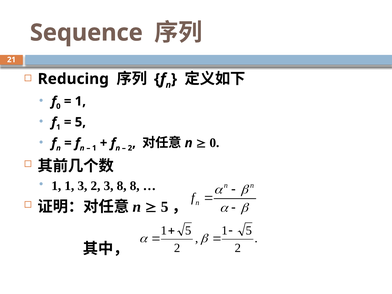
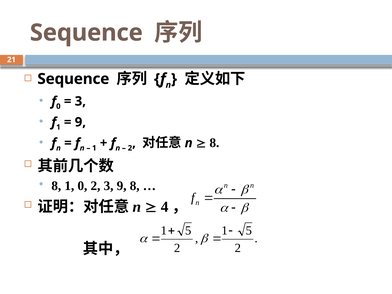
Reducing at (73, 79): Reducing -> Sequence
1 at (80, 101): 1 -> 3
5 at (80, 122): 5 -> 9
0 at (214, 143): 0 -> 8
1 at (56, 186): 1 -> 8
1 3: 3 -> 0
3 8: 8 -> 9
5 at (165, 207): 5 -> 4
